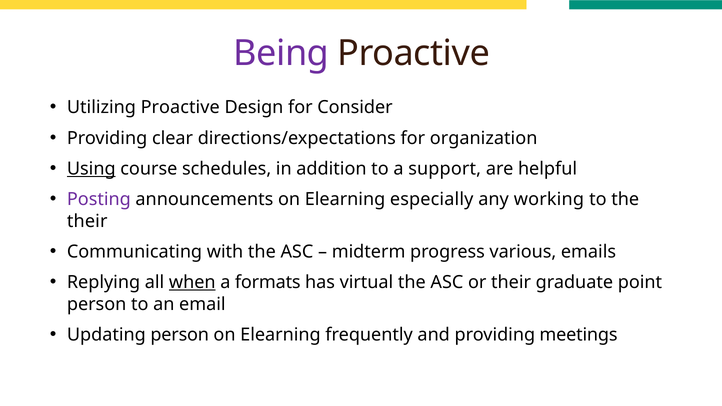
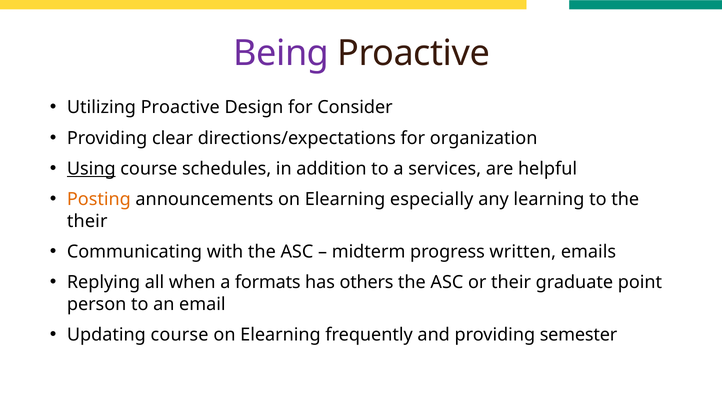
support: support -> services
Posting colour: purple -> orange
working: working -> learning
various: various -> written
when underline: present -> none
virtual: virtual -> others
Updating person: person -> course
meetings: meetings -> semester
